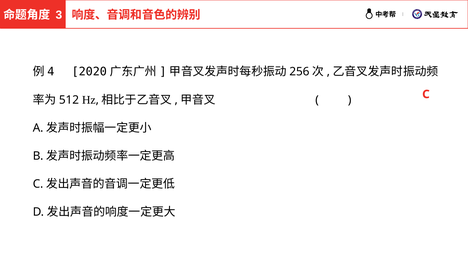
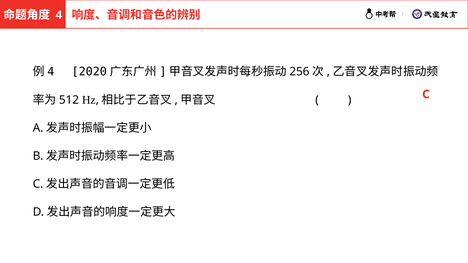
3: 3 -> 4
